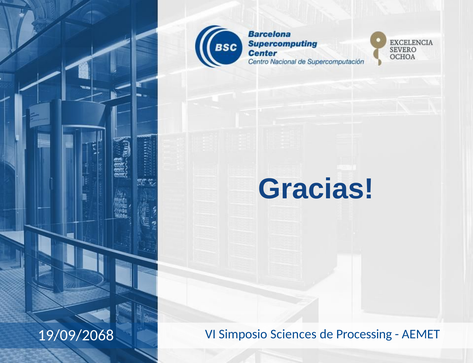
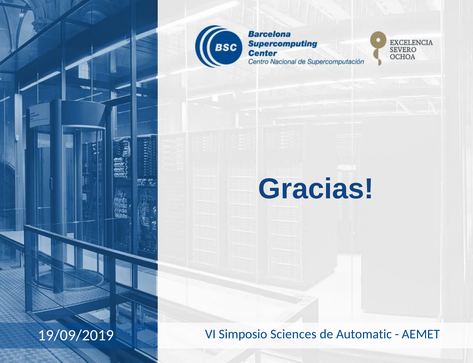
Processing: Processing -> Automatic
19/09/2068: 19/09/2068 -> 19/09/2019
